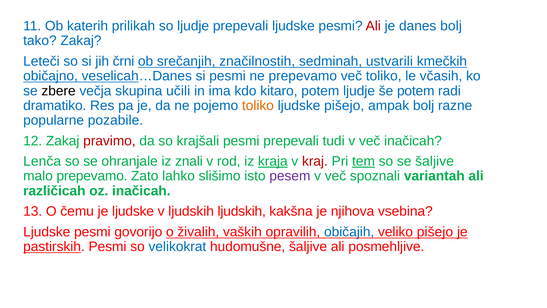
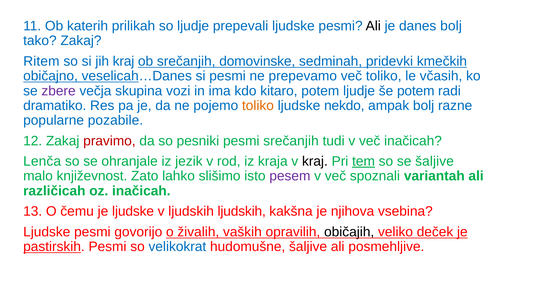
Ali at (373, 26) colour: red -> black
Leteči: Leteči -> Ritem
jih črni: črni -> kraj
značilnostih: značilnostih -> domovinske
ustvarili: ustvarili -> pridevki
zbere colour: black -> purple
učili: učili -> vozi
ljudske pišejo: pišejo -> nekdo
krajšali: krajšali -> pesniki
pesmi prepevali: prepevali -> srečanjih
znali: znali -> jezik
kraja underline: present -> none
kraj at (315, 161) colour: red -> black
malo prepevamo: prepevamo -> književnost
običajih colour: blue -> black
veliko pišejo: pišejo -> deček
